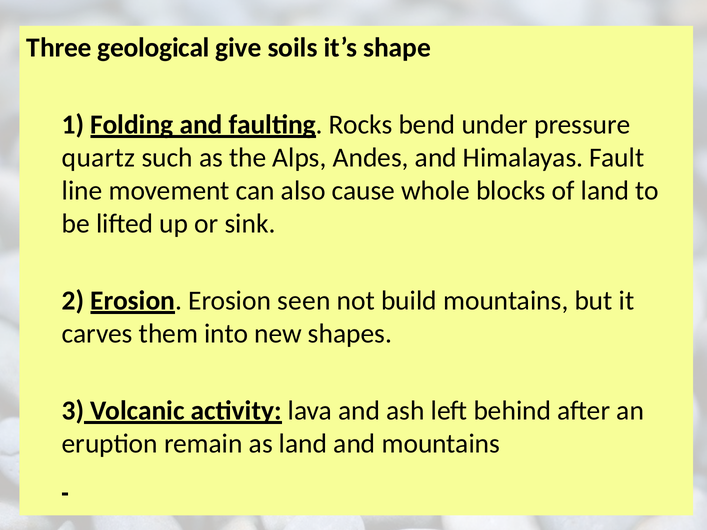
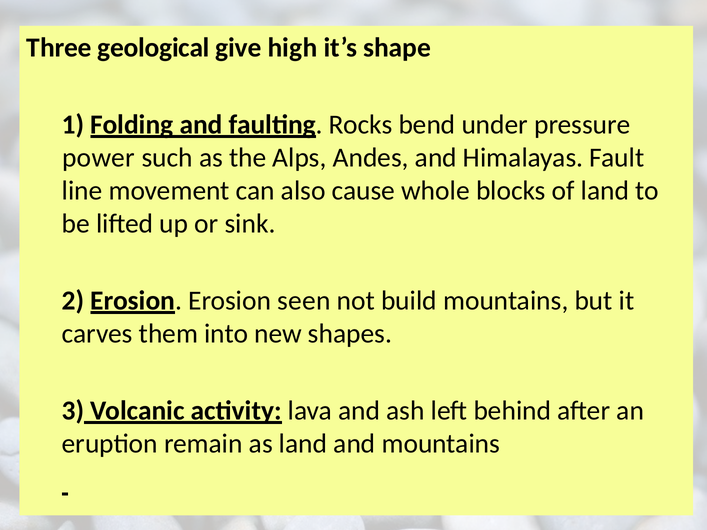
soils: soils -> high
quartz: quartz -> power
